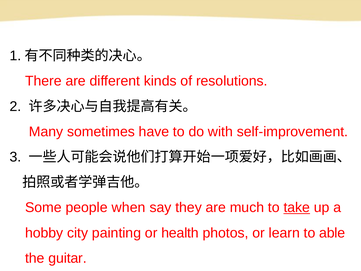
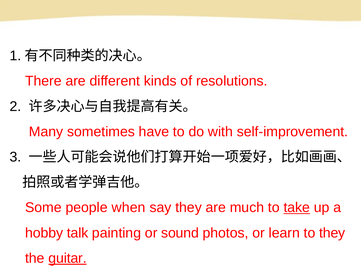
city: city -> talk
health: health -> sound
to able: able -> they
guitar underline: none -> present
